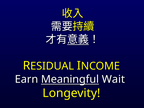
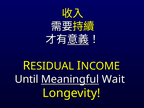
Earn: Earn -> Until
